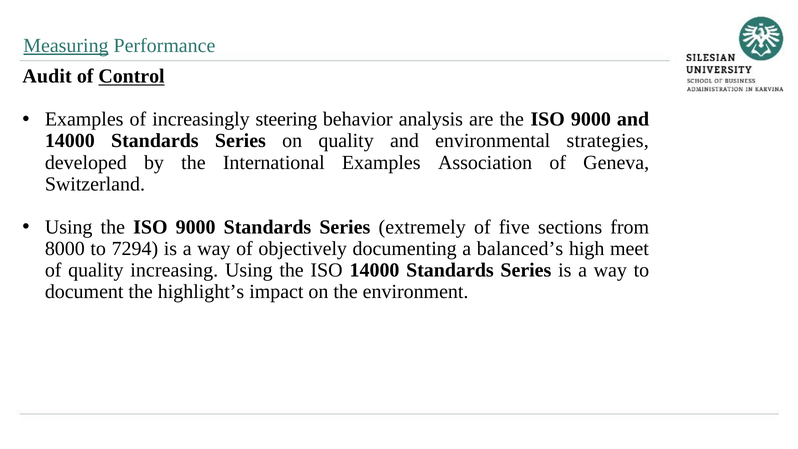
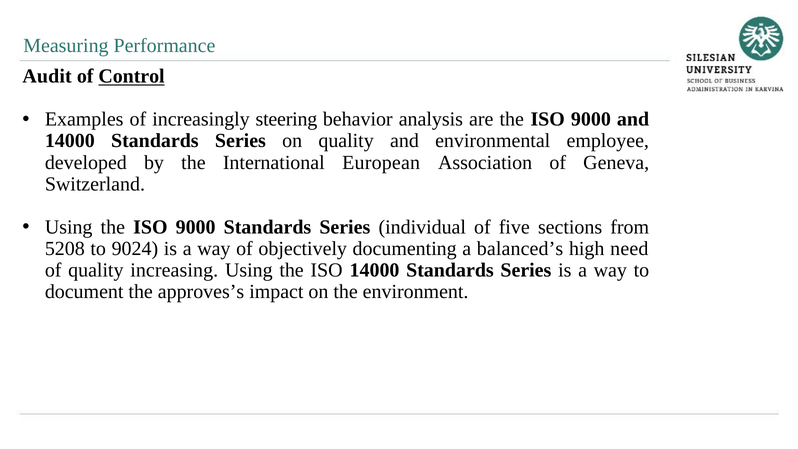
Measuring underline: present -> none
strategies: strategies -> employee
International Examples: Examples -> European
extremely: extremely -> individual
8000: 8000 -> 5208
7294: 7294 -> 9024
meet: meet -> need
highlight’s: highlight’s -> approves’s
